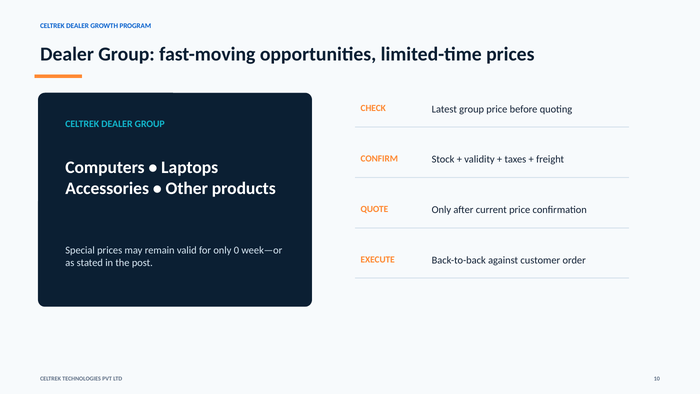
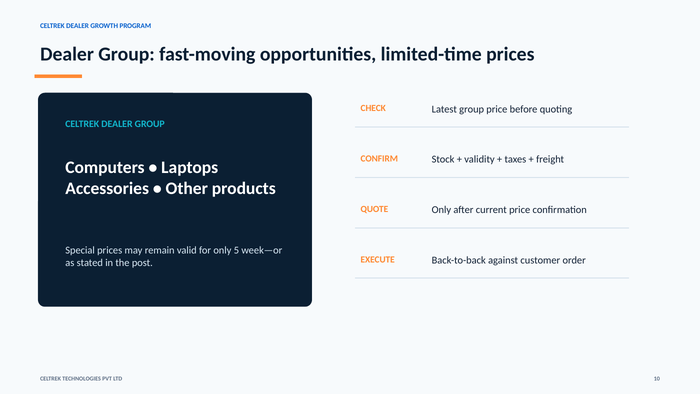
0: 0 -> 5
